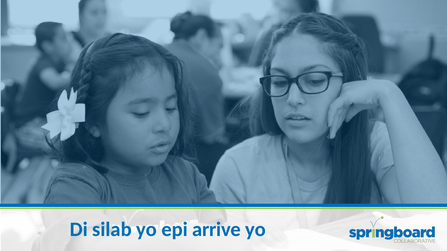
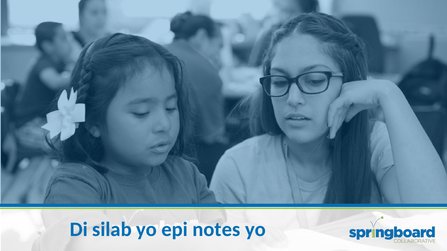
arrive: arrive -> notes
